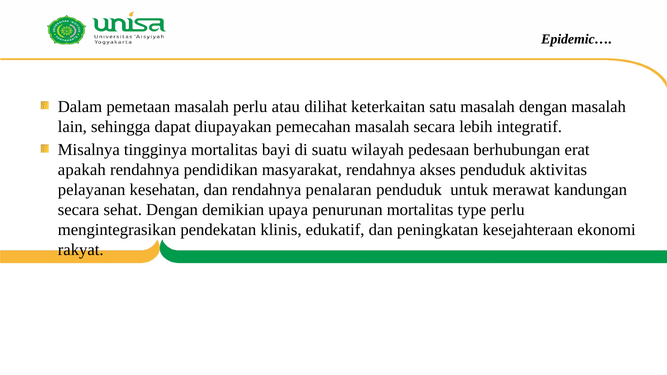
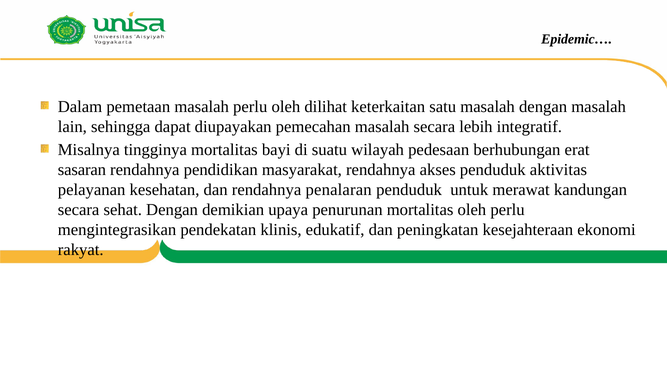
perlu atau: atau -> oleh
apakah: apakah -> sasaran
mortalitas type: type -> oleh
